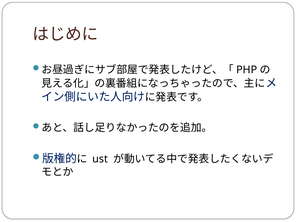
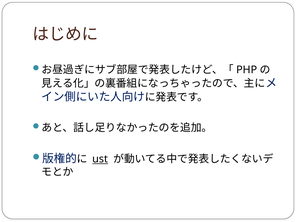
ust underline: none -> present
